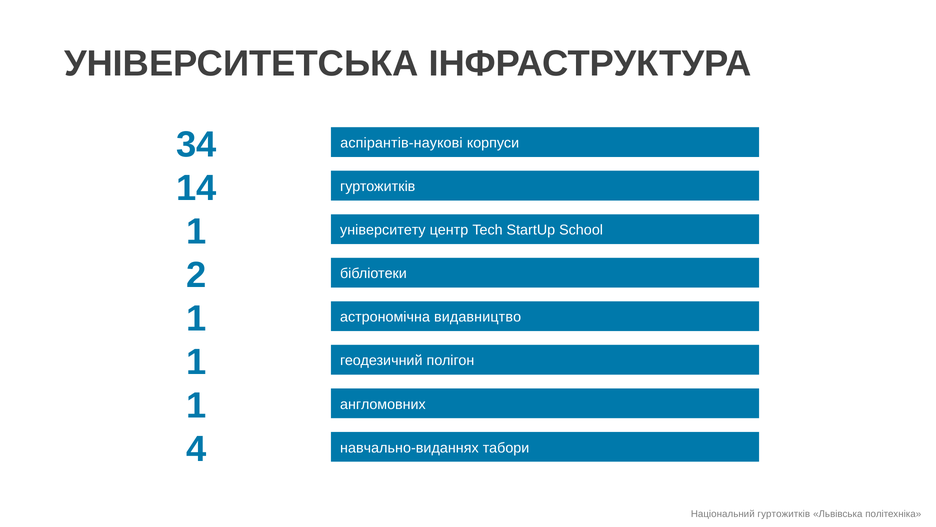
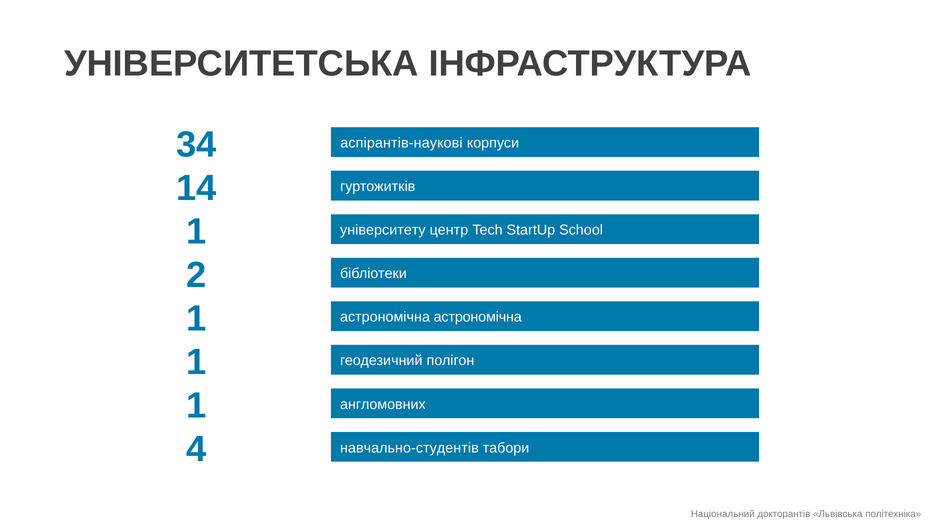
астрономічна видавництво: видавництво -> астрономічна
навчально-виданнях: навчально-виданнях -> навчально-студентів
Національний гуртожитків: гуртожитків -> докторантів
